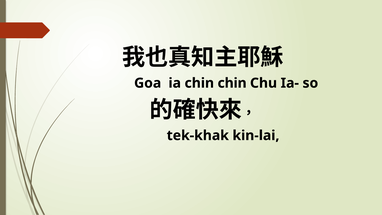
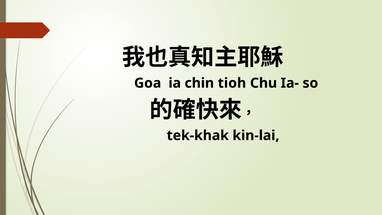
chin chin: chin -> tioh
